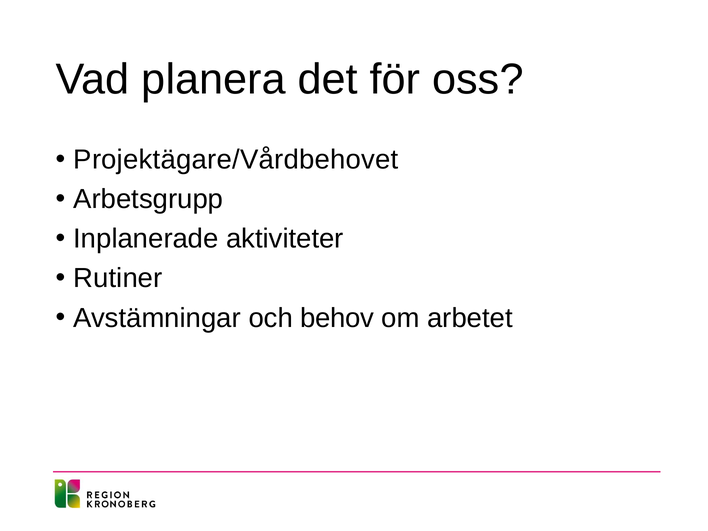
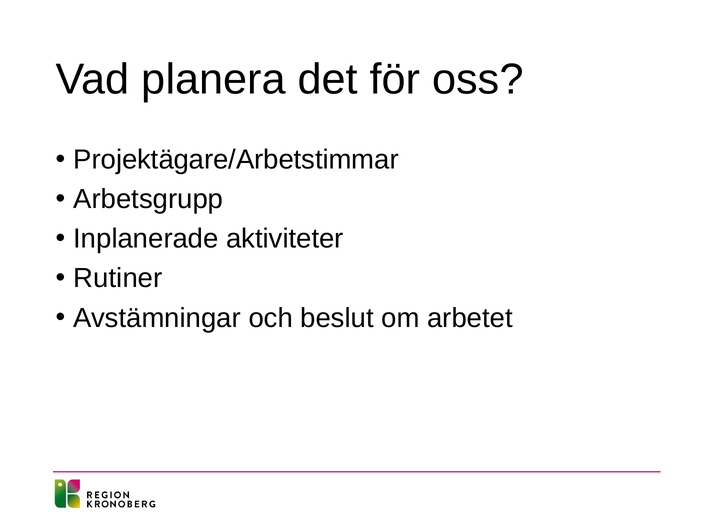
Projektägare/Vårdbehovet: Projektägare/Vårdbehovet -> Projektägare/Arbetstimmar
behov: behov -> beslut
